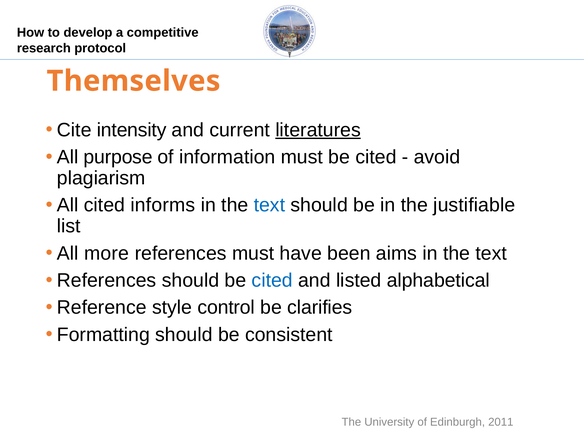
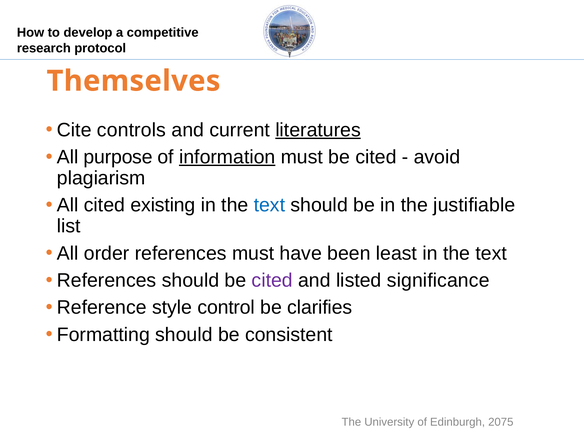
intensity: intensity -> controls
information underline: none -> present
informs: informs -> existing
more: more -> order
aims: aims -> least
cited at (272, 280) colour: blue -> purple
alphabetical: alphabetical -> significance
2011: 2011 -> 2075
